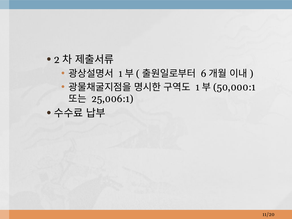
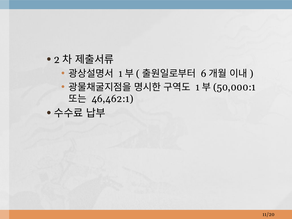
25,006:1: 25,006:1 -> 46,462:1
